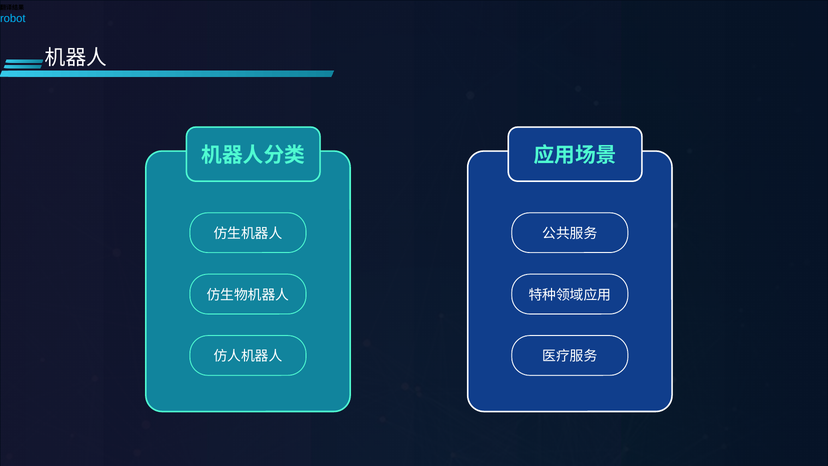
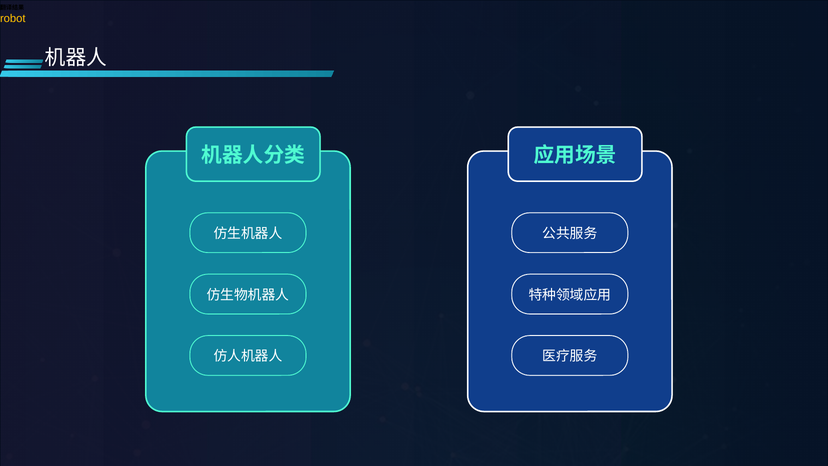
robot colour: light blue -> yellow
